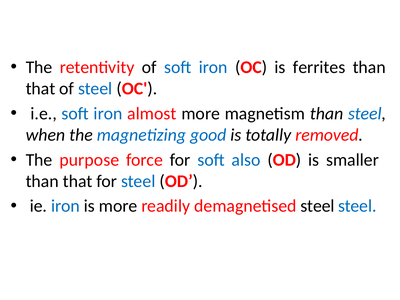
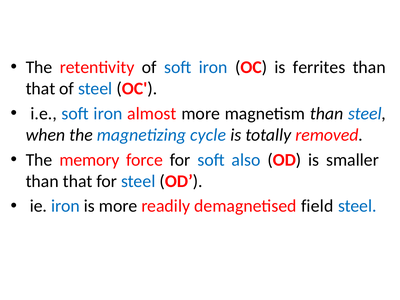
good: good -> cycle
purpose: purpose -> memory
demagnetised steel: steel -> field
